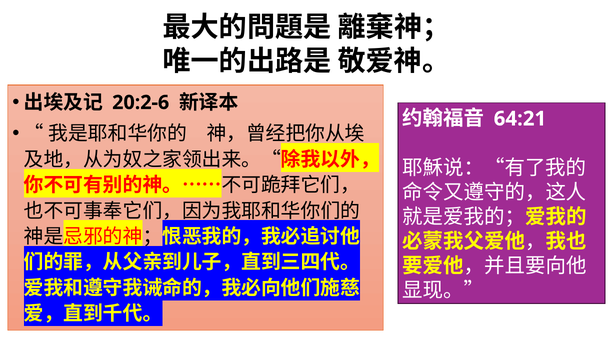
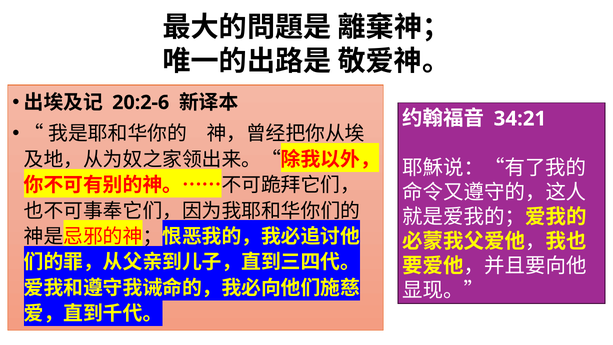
64:21: 64:21 -> 34:21
